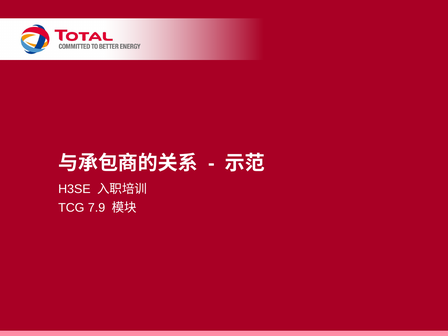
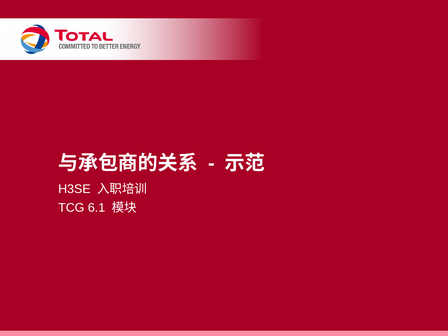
7.9: 7.9 -> 6.1
